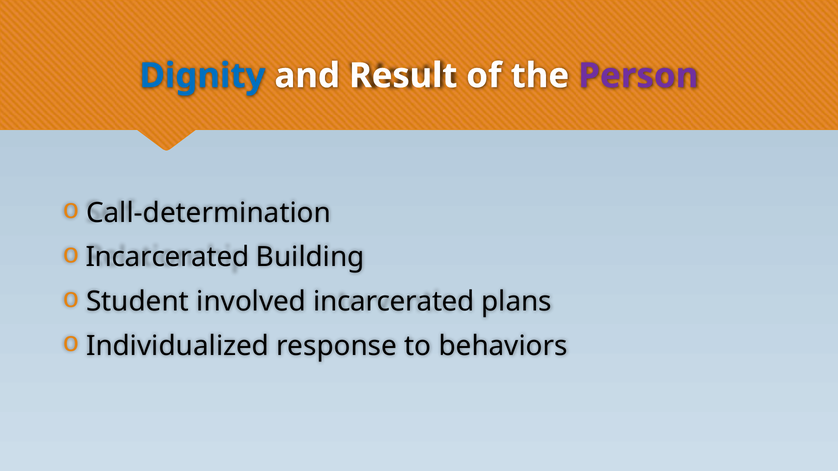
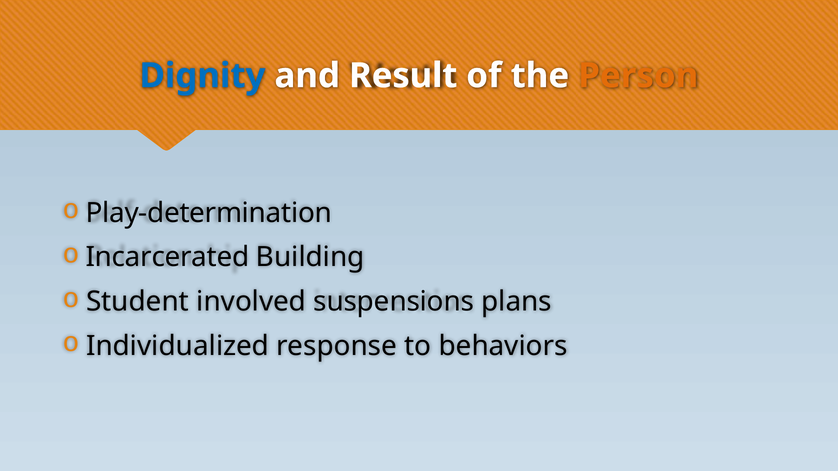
Person colour: purple -> orange
Call-determination: Call-determination -> Play-determination
involved incarcerated: incarcerated -> suspensions
